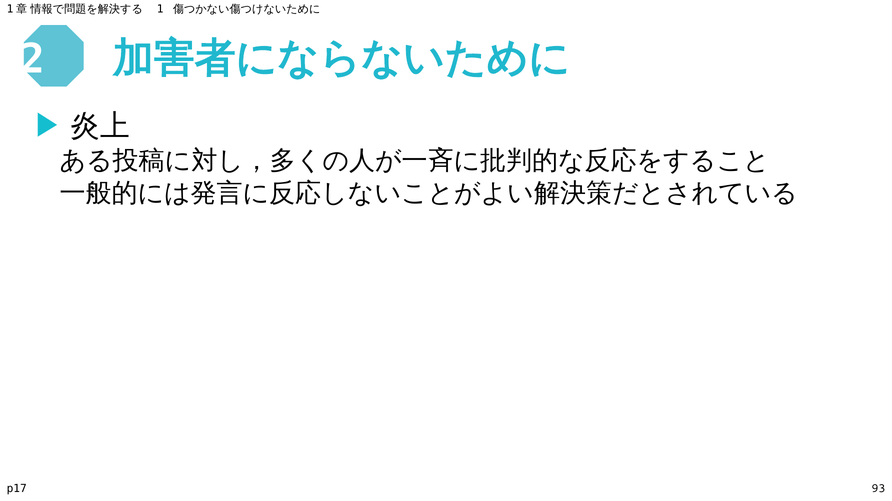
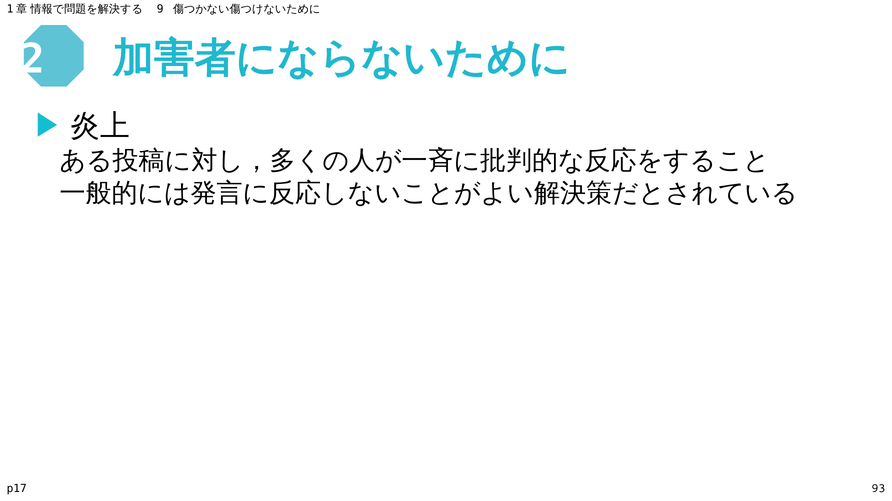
1: 1 -> 9
